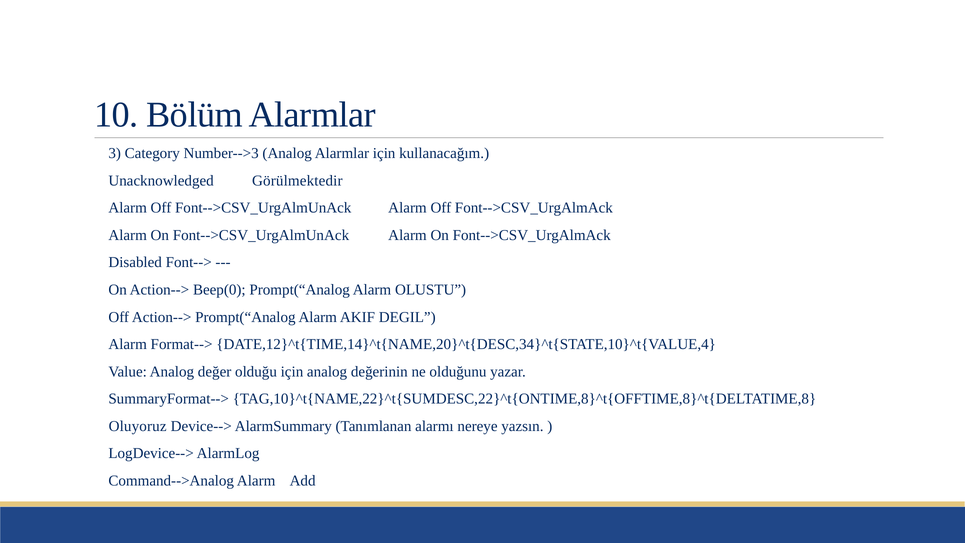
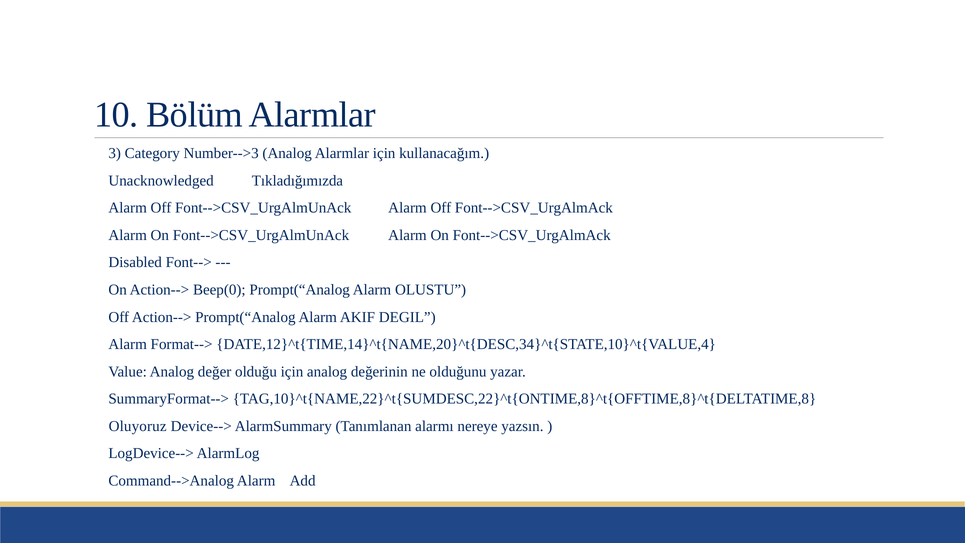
Görülmektedir: Görülmektedir -> Tıkladığımızda
